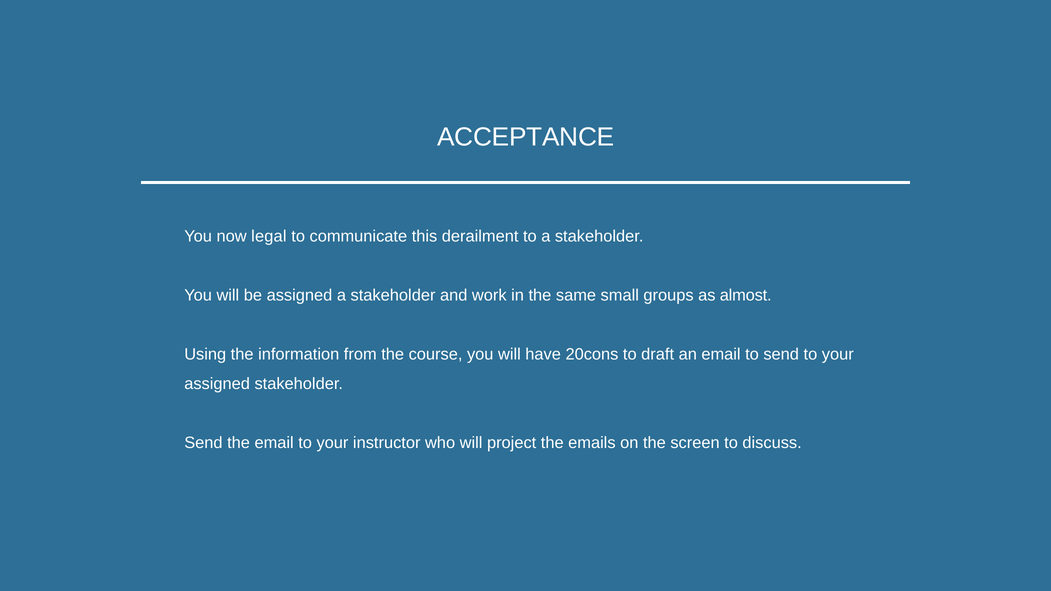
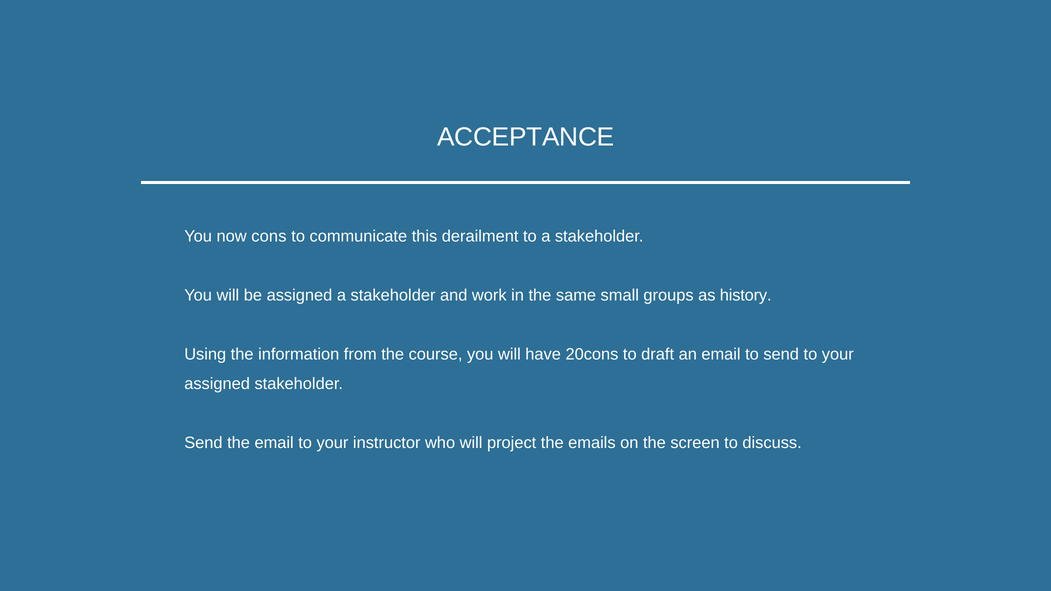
legal: legal -> cons
almost: almost -> history
